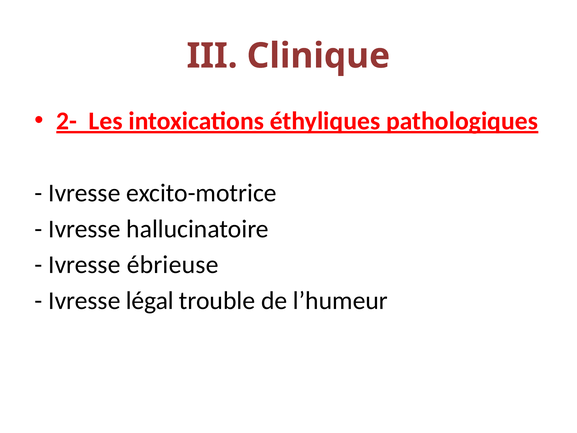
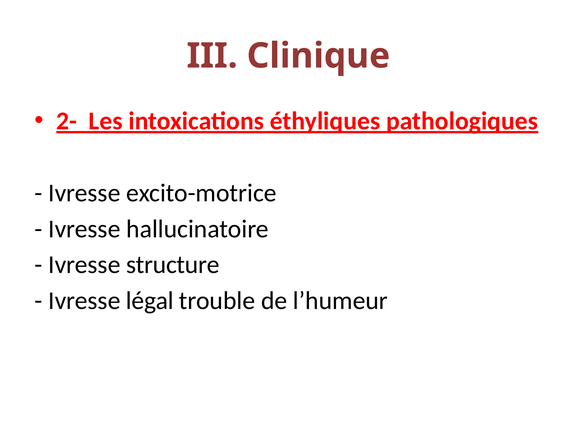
ébrieuse: ébrieuse -> structure
